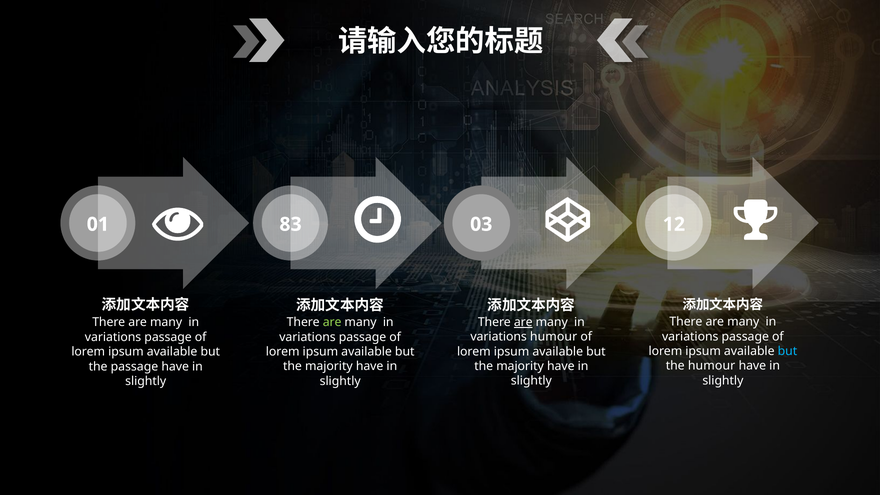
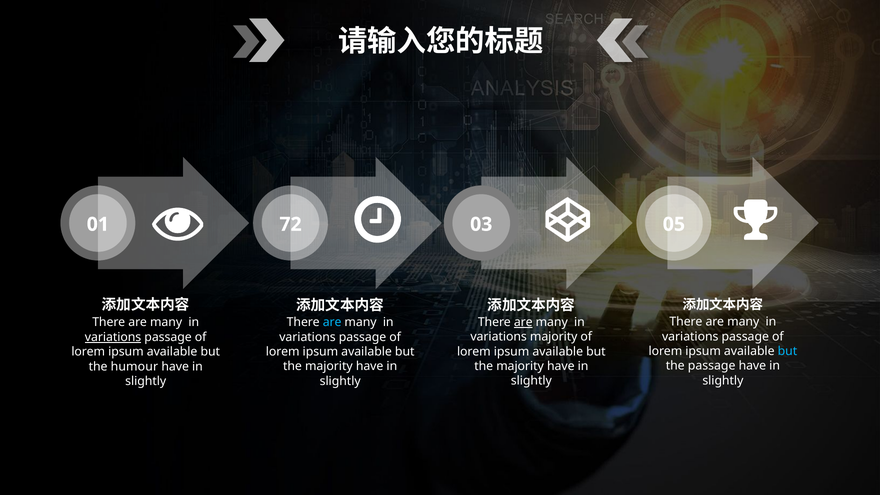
83: 83 -> 72
12: 12 -> 05
are at (332, 322) colour: light green -> light blue
variations humour: humour -> majority
variations at (113, 337) underline: none -> present
the humour: humour -> passage
the passage: passage -> humour
